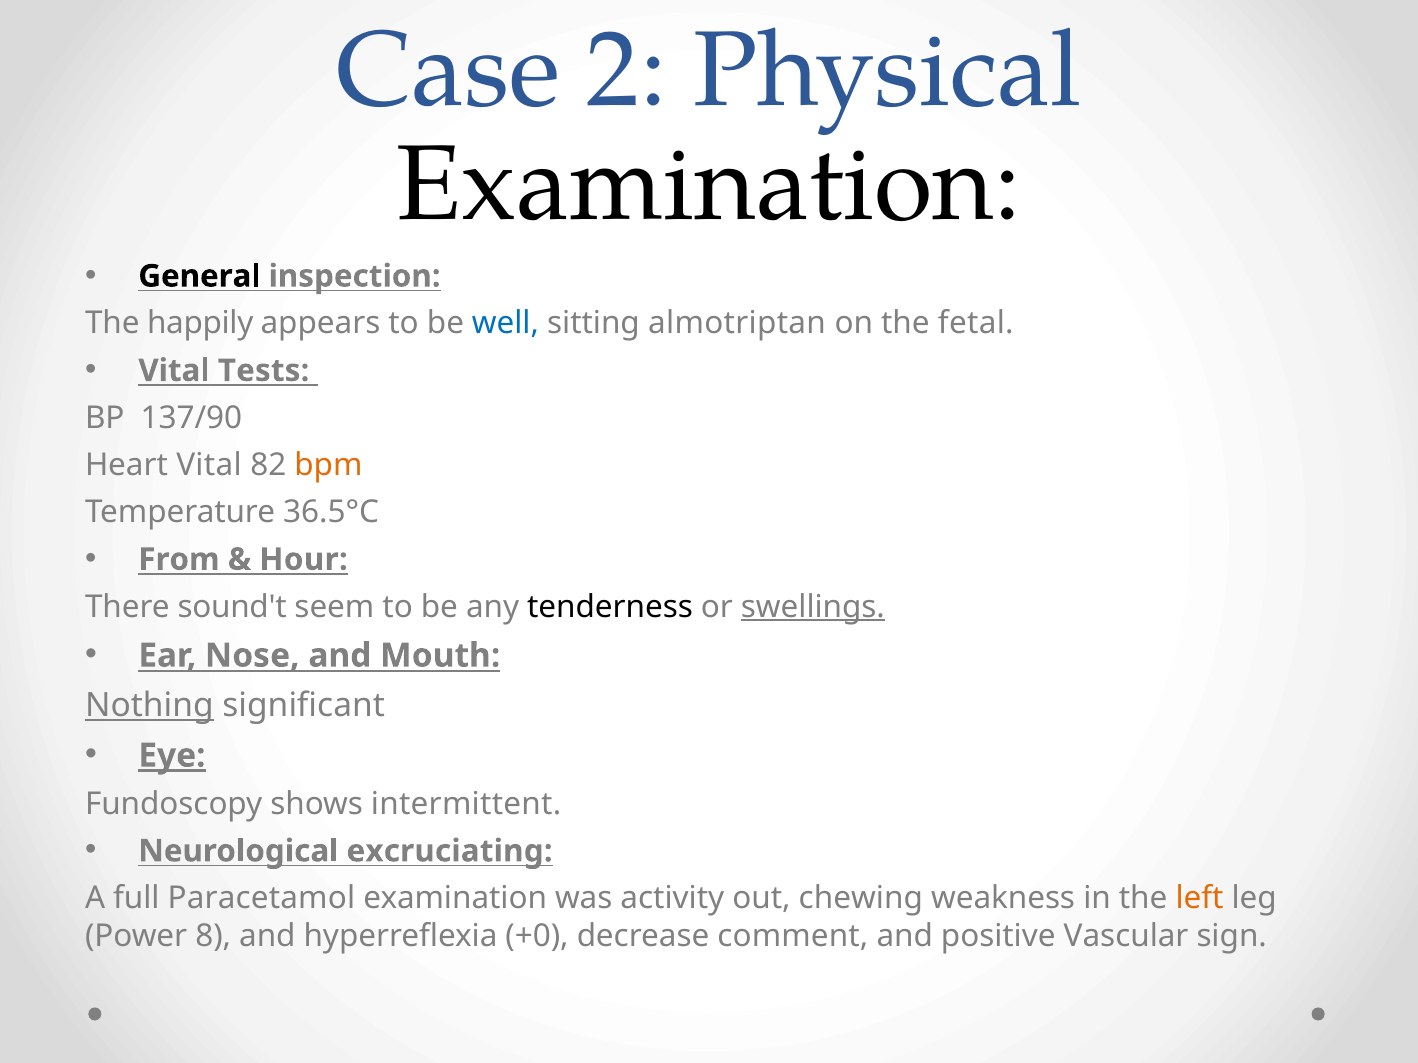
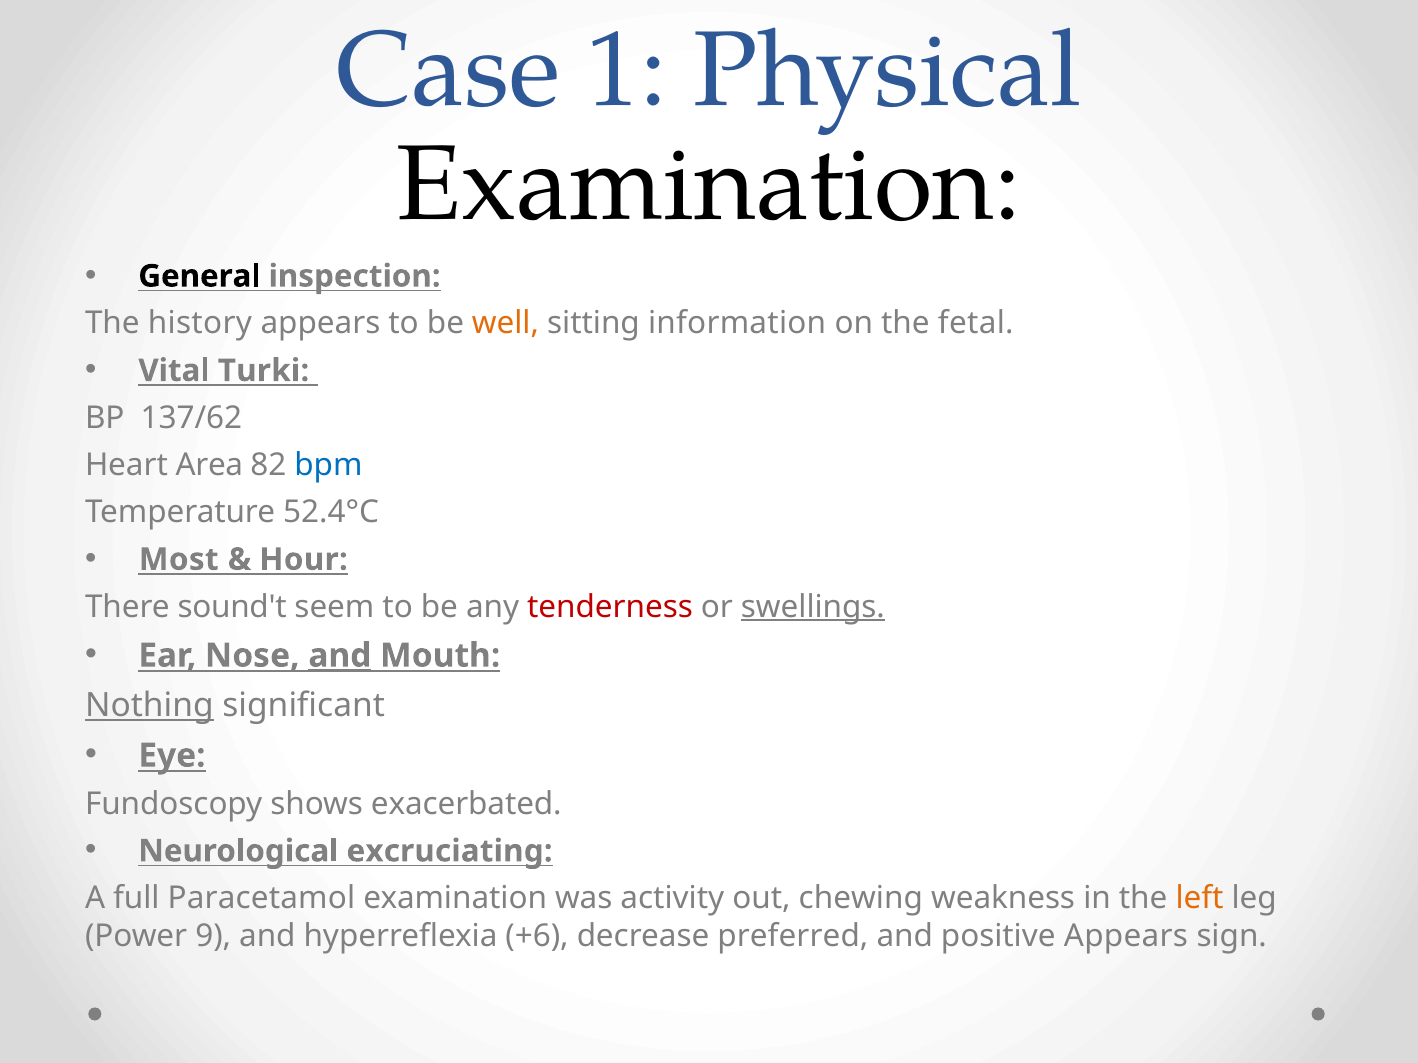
2: 2 -> 1
happily: happily -> history
well colour: blue -> orange
almotriptan: almotriptan -> information
Tests: Tests -> Turki
137/90: 137/90 -> 137/62
Heart Vital: Vital -> Area
bpm colour: orange -> blue
36.5°C: 36.5°C -> 52.4°C
From: From -> Most
tenderness colour: black -> red
and at (340, 656) underline: none -> present
Eye underline: present -> none
intermittent: intermittent -> exacerbated
8: 8 -> 9
+0: +0 -> +6
comment: comment -> preferred
positive Vascular: Vascular -> Appears
